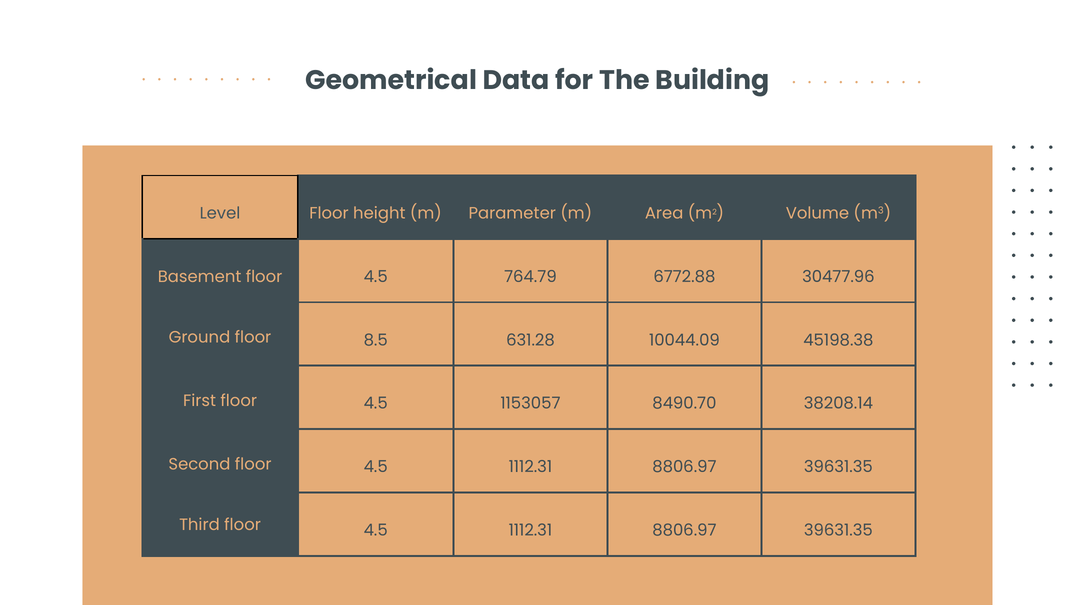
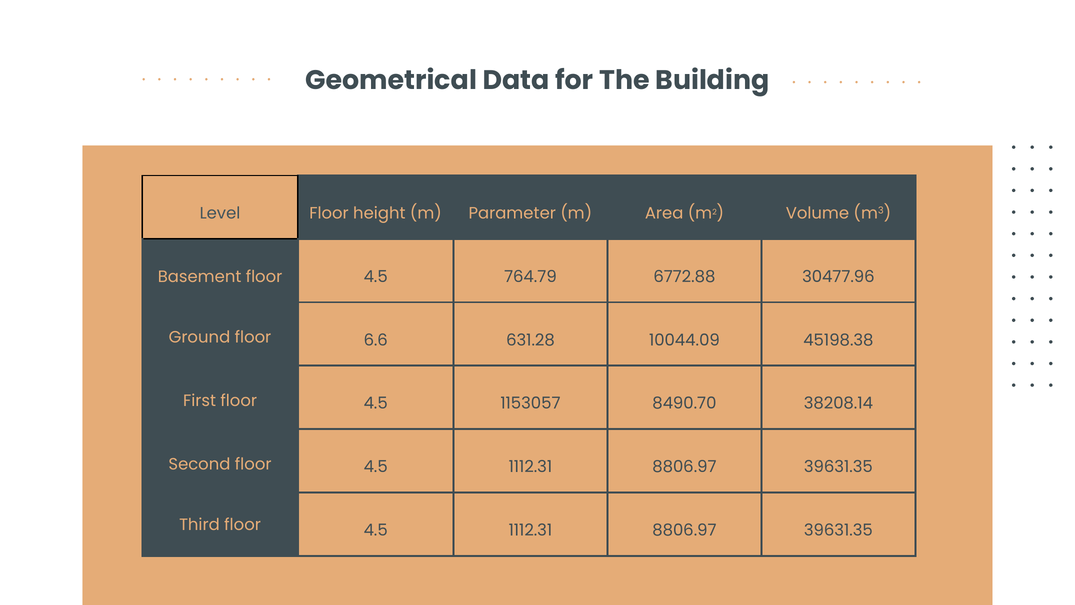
8.5: 8.5 -> 6.6
